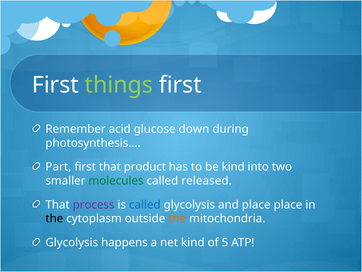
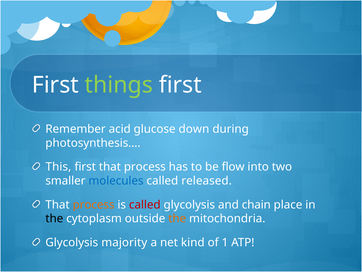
Part: Part -> This
first that product: product -> process
be kind: kind -> flow
molecules colour: green -> blue
process at (94, 204) colour: purple -> orange
called at (145, 204) colour: blue -> red
and place: place -> chain
happens: happens -> majority
5: 5 -> 1
